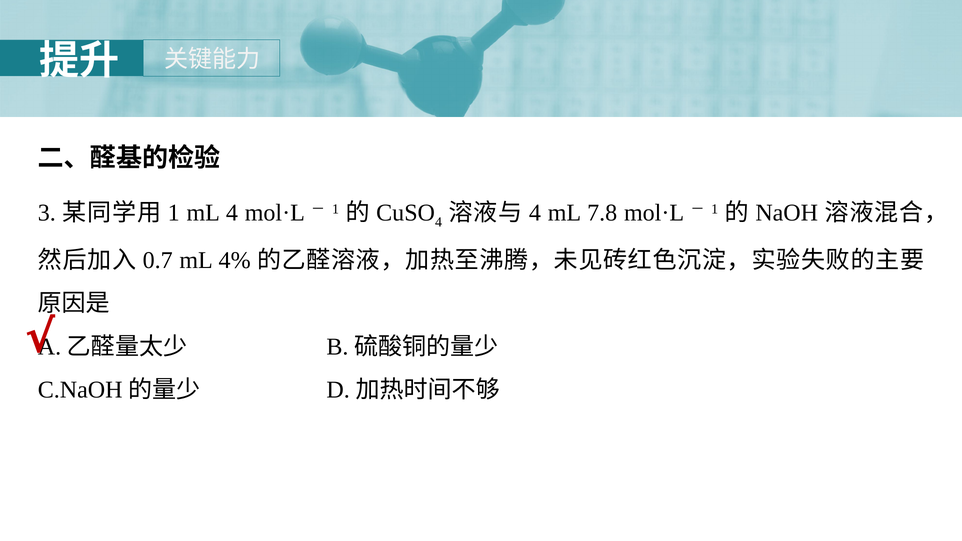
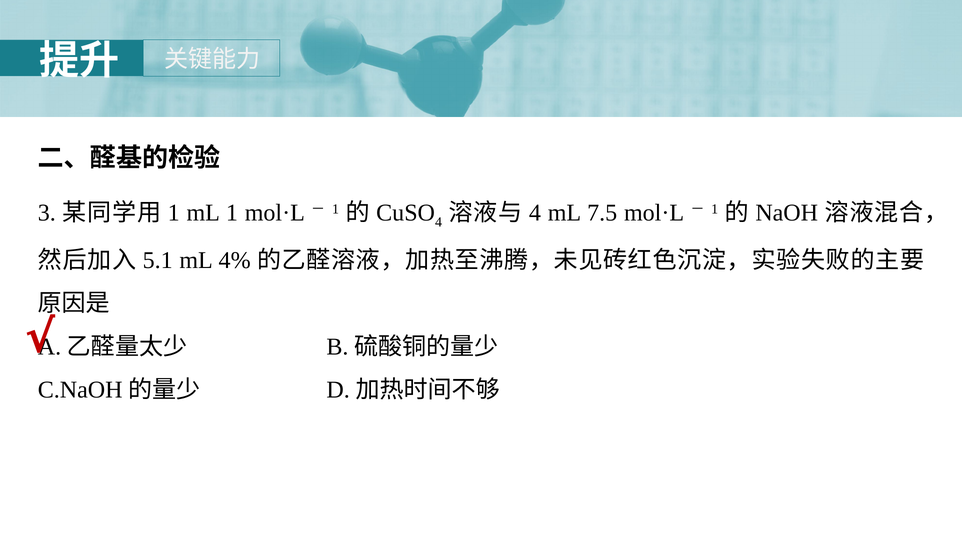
mL 4: 4 -> 1
7.8: 7.8 -> 7.5
0.7: 0.7 -> 5.1
